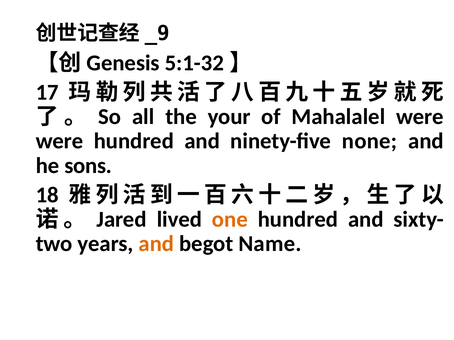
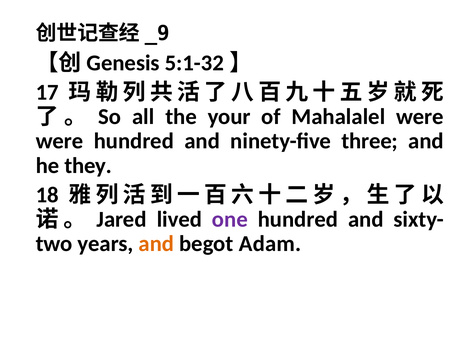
none: none -> three
sons: sons -> they
one colour: orange -> purple
Name: Name -> Adam
